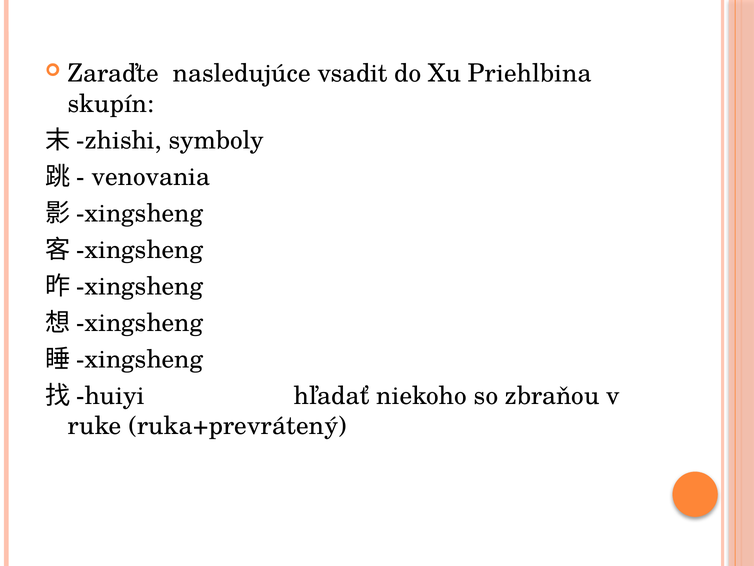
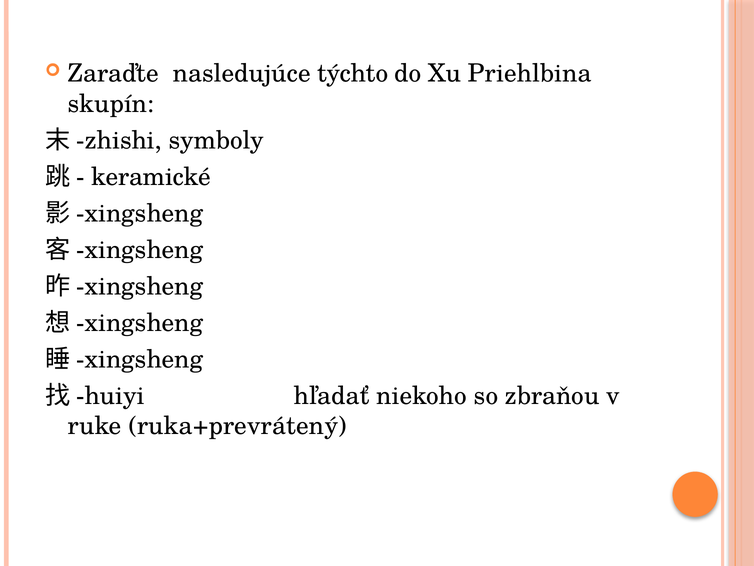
vsadit: vsadit -> týchto
venovania: venovania -> keramické
